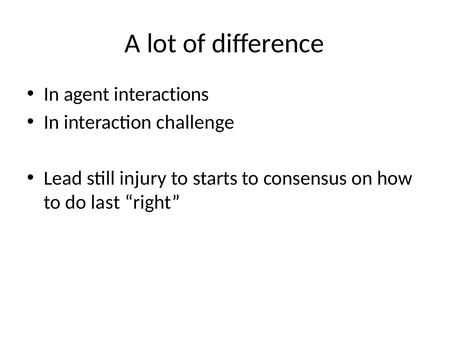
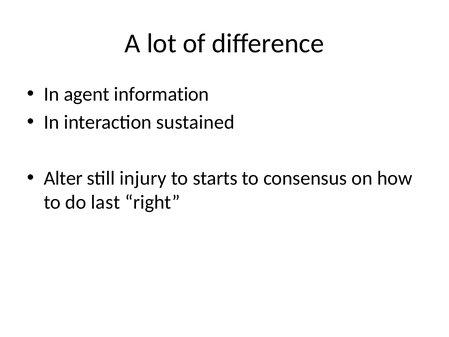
interactions: interactions -> information
challenge: challenge -> sustained
Lead: Lead -> Alter
